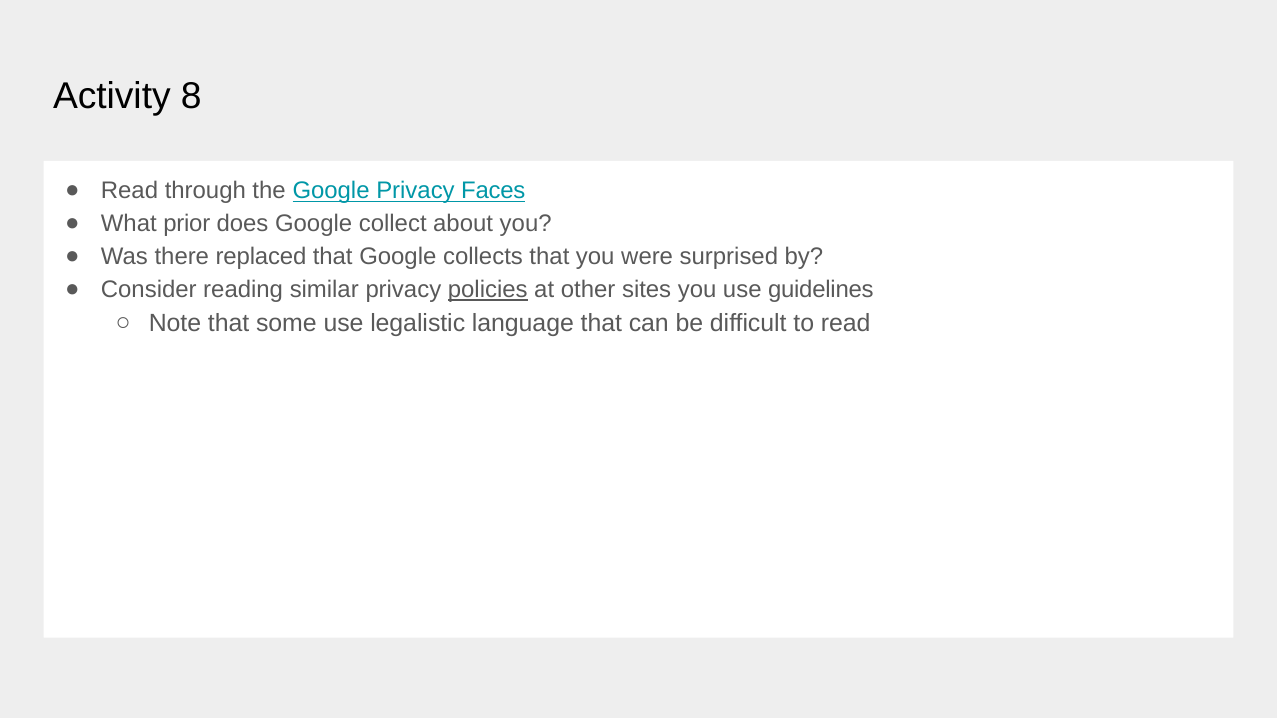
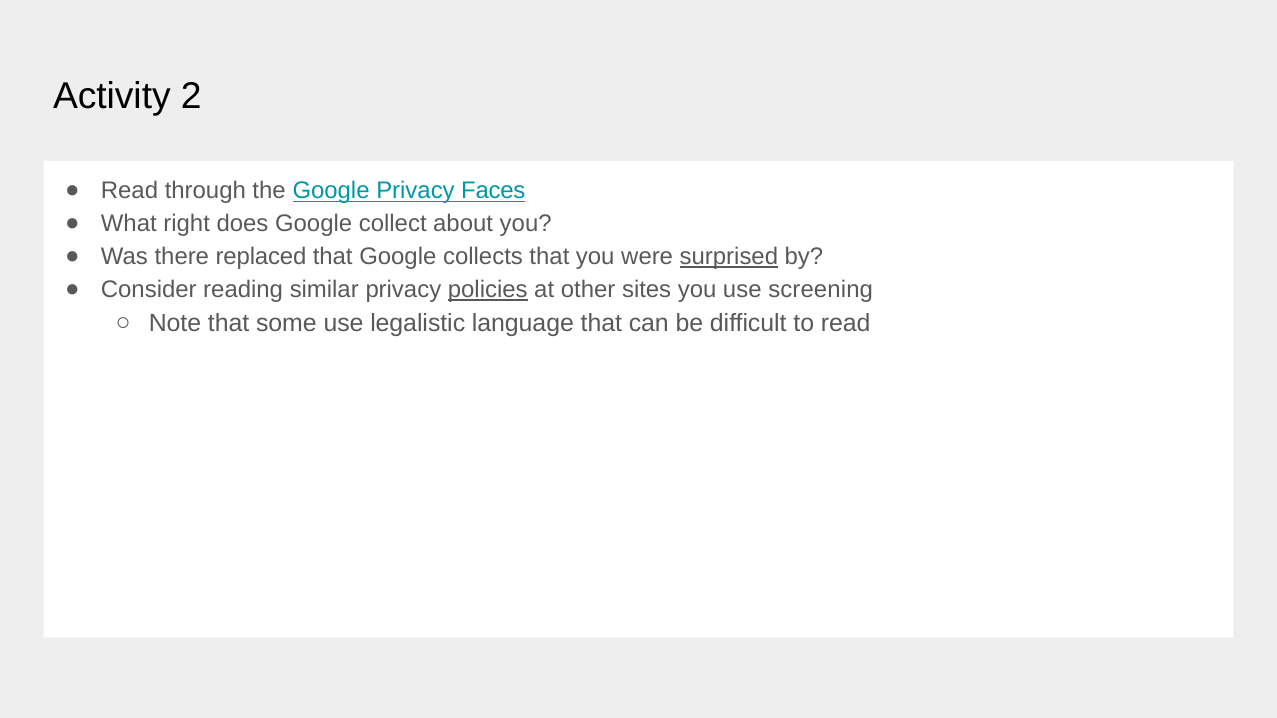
8: 8 -> 2
prior: prior -> right
surprised underline: none -> present
guidelines: guidelines -> screening
